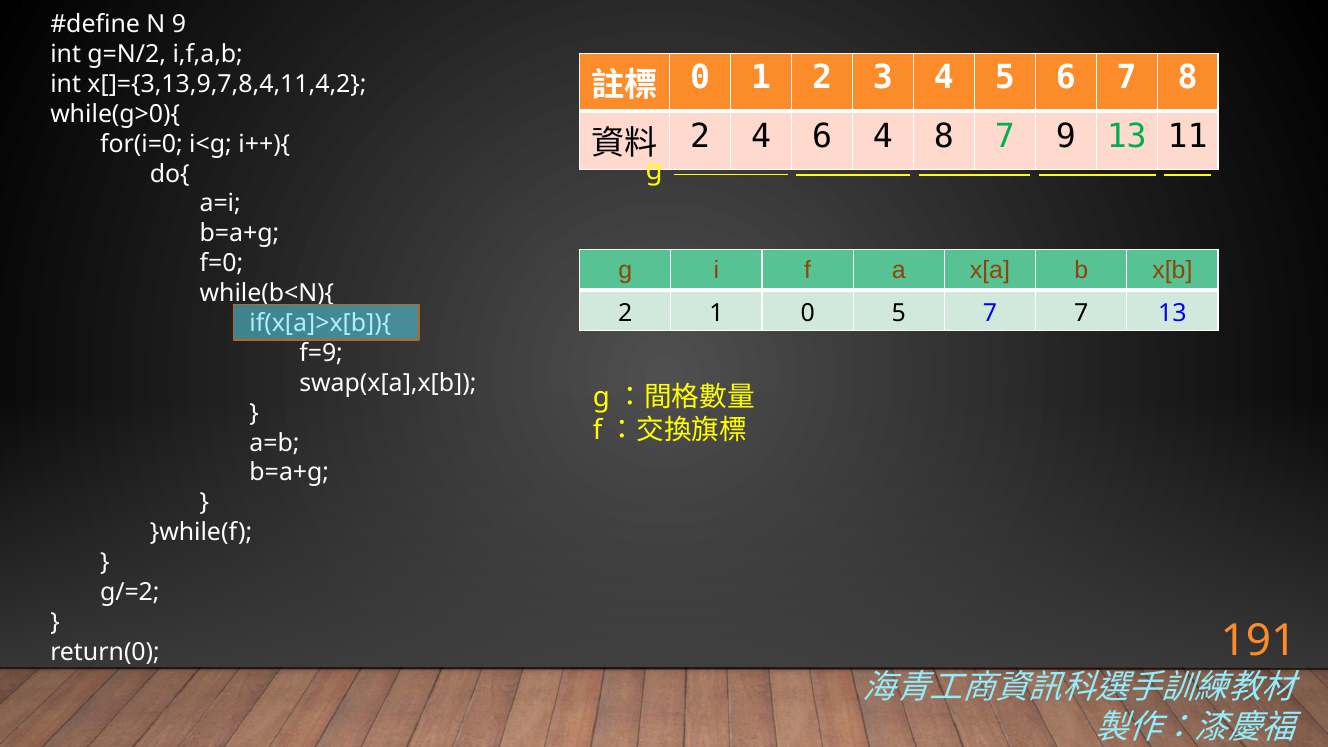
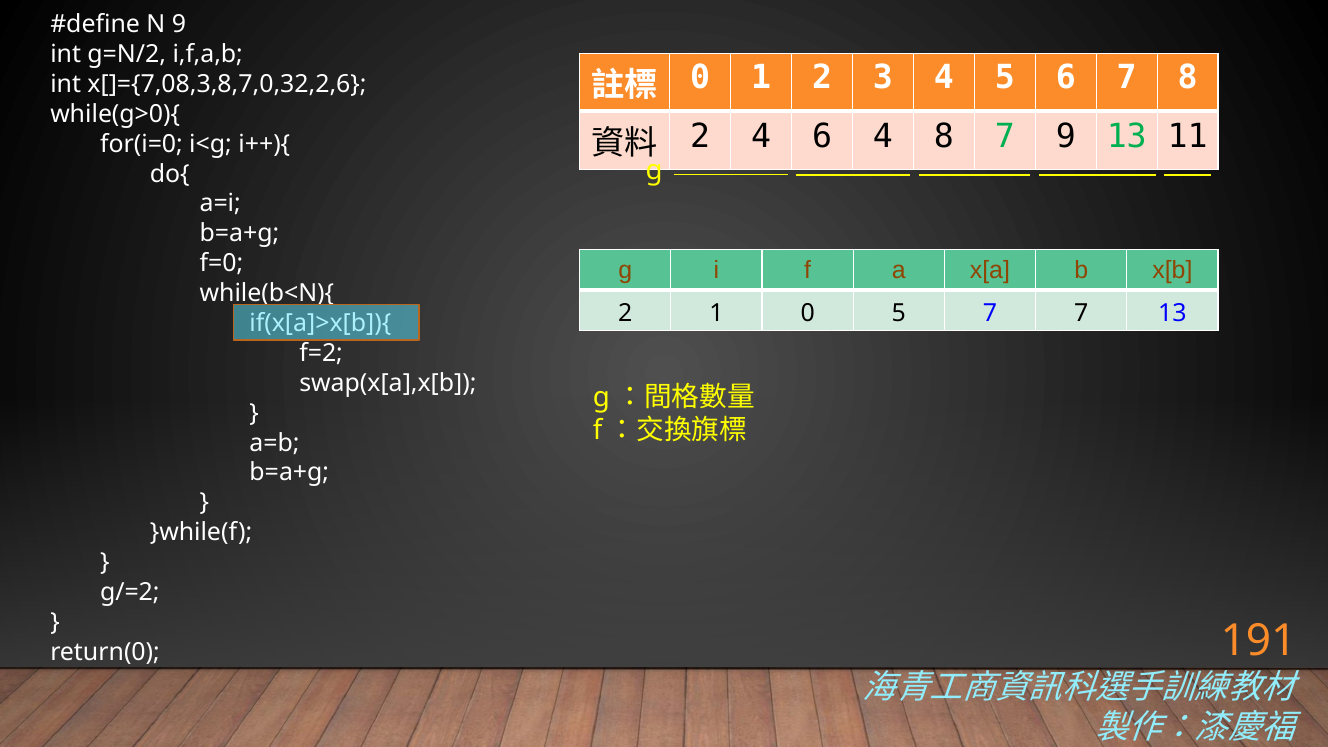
x[]={3,13,9,7,8,4,11,4,2: x[]={3,13,9,7,8,4,11,4,2 -> x[]={7,08,3,8,7,0,32,2,6
f=9: f=9 -> f=2
